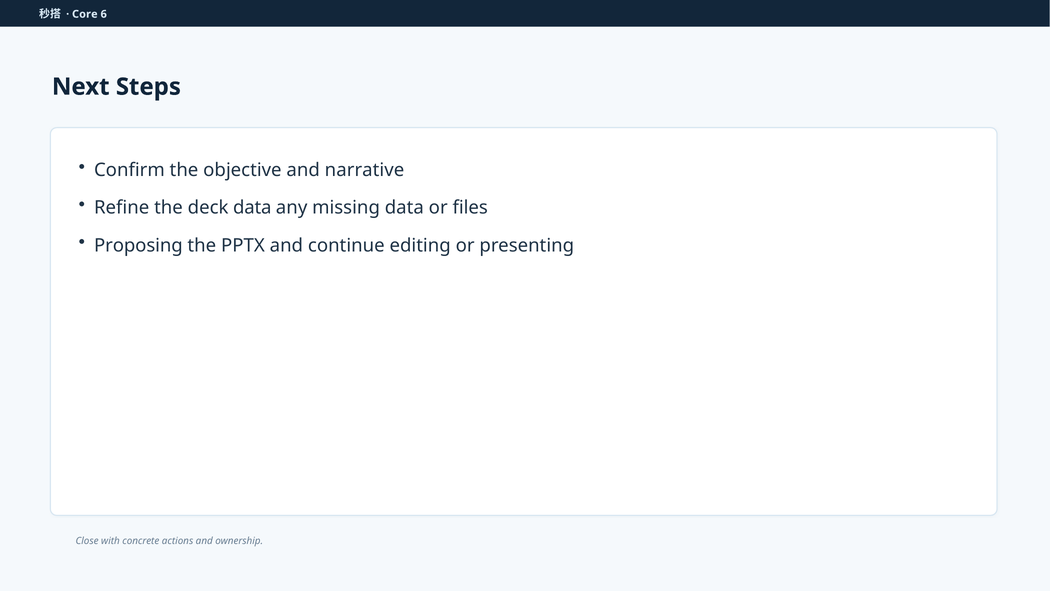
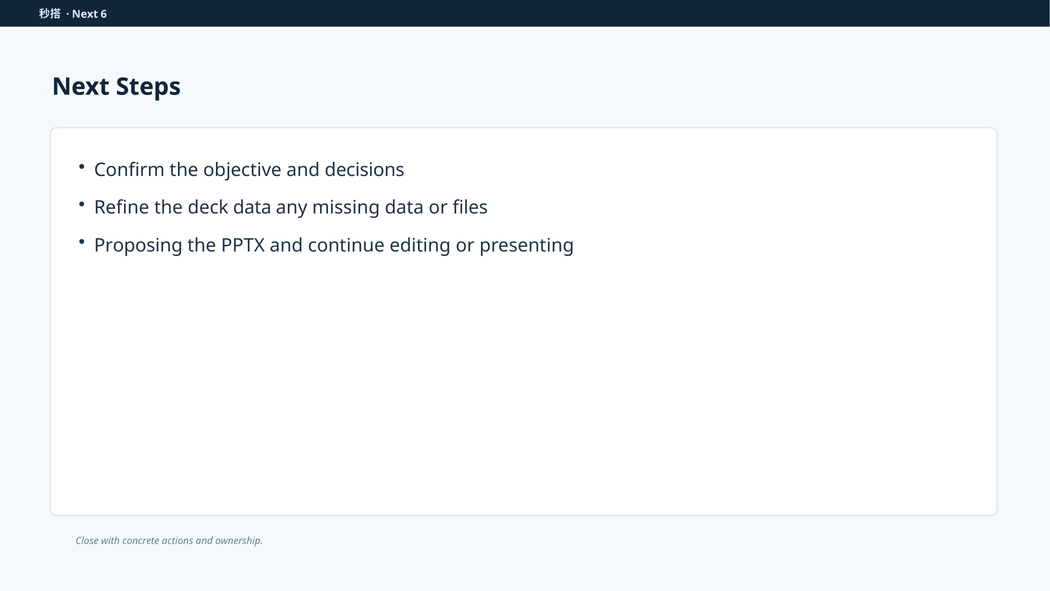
Core at (85, 14): Core -> Next
narrative: narrative -> decisions
